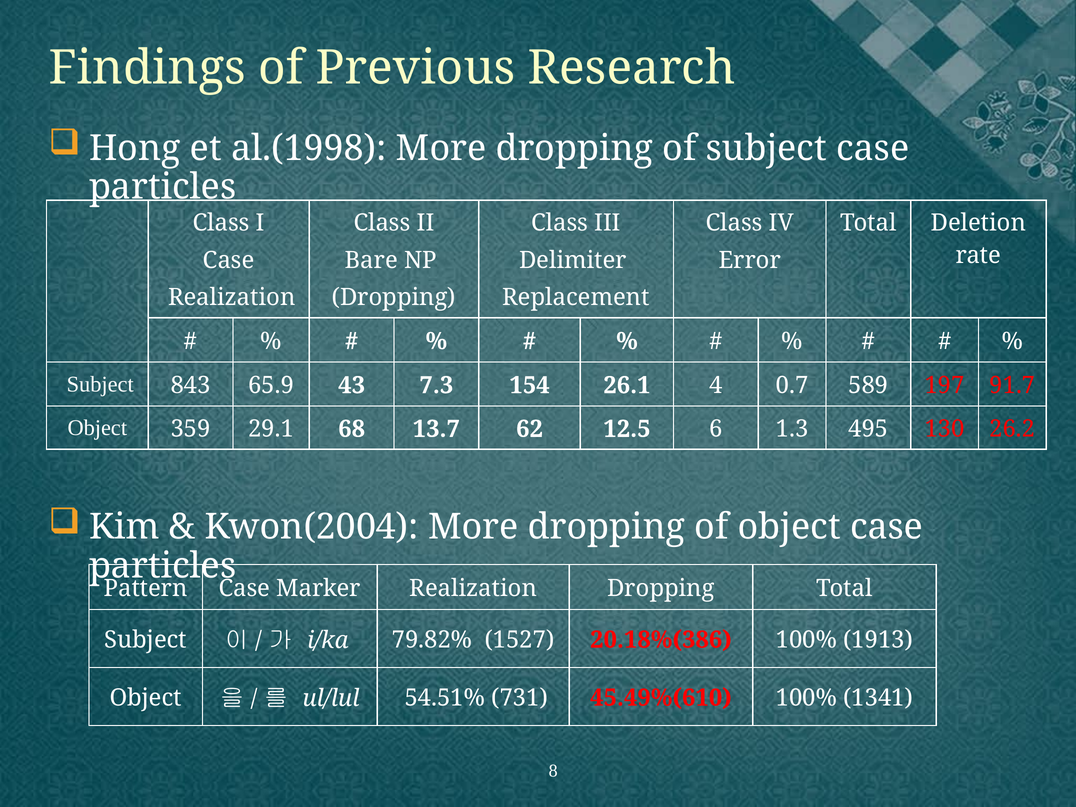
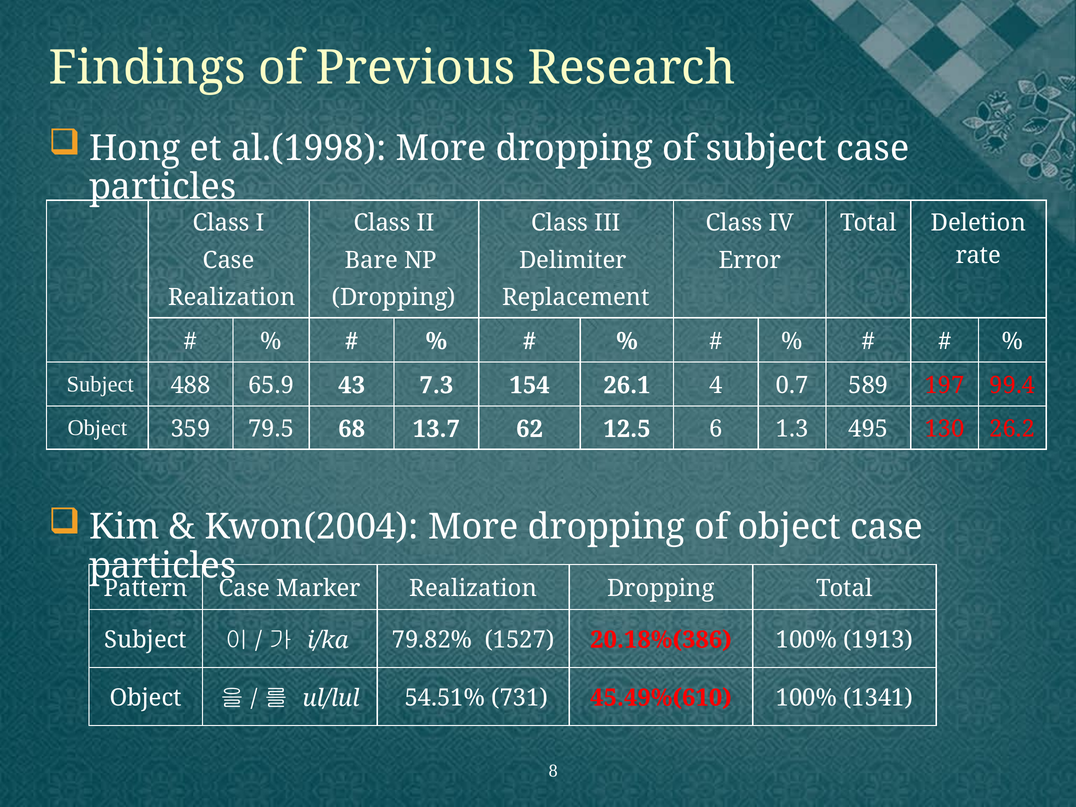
843: 843 -> 488
91.7: 91.7 -> 99.4
29.1: 29.1 -> 79.5
